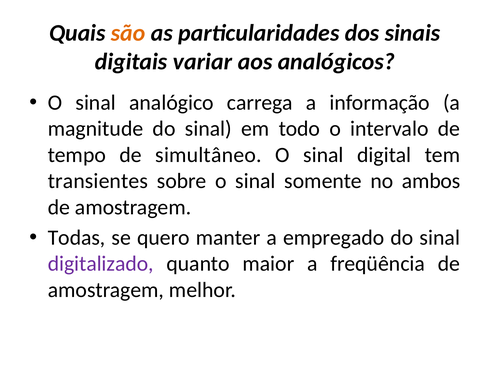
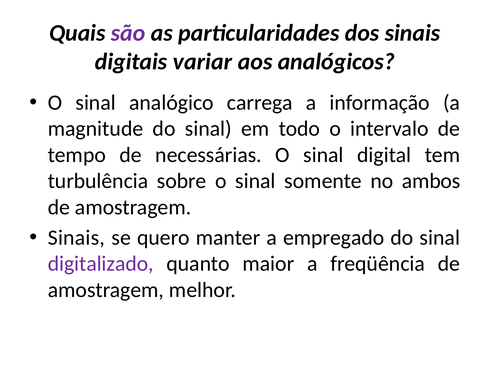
são colour: orange -> purple
simultâneo: simultâneo -> necessárias
transientes: transientes -> turbulência
Todas at (77, 238): Todas -> Sinais
